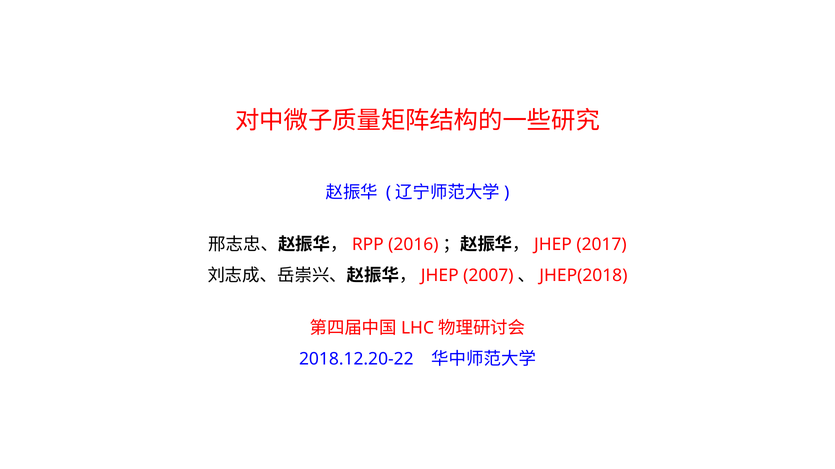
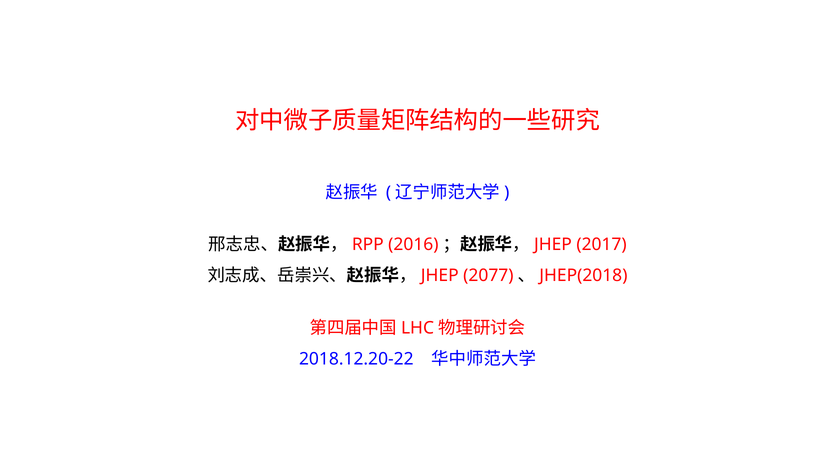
2007: 2007 -> 2077
